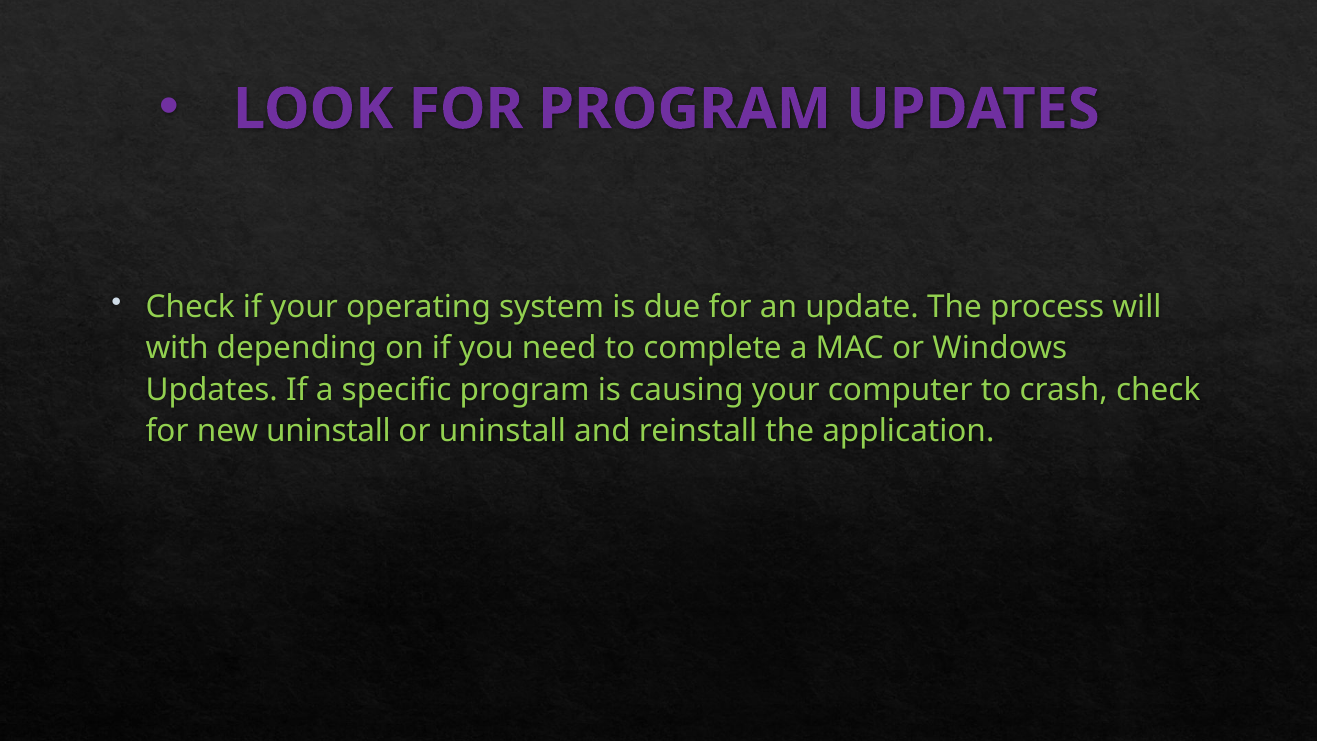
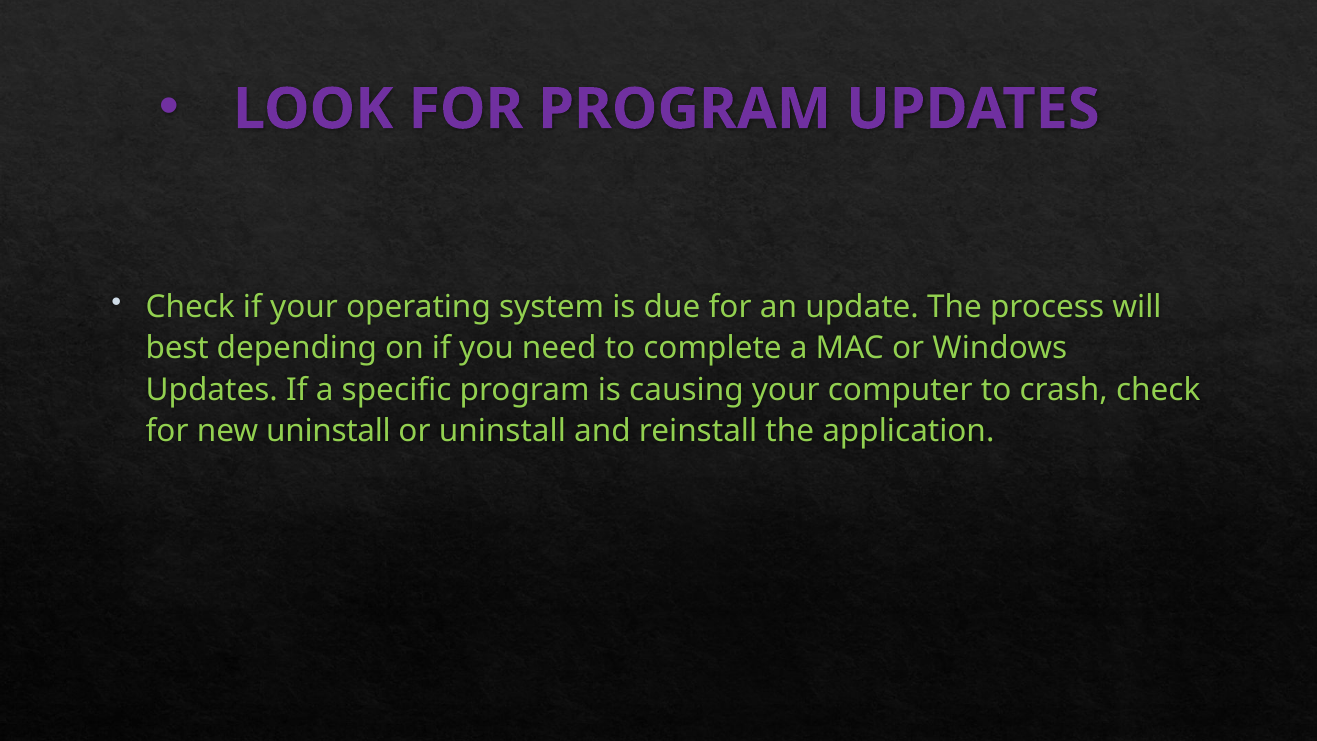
with: with -> best
